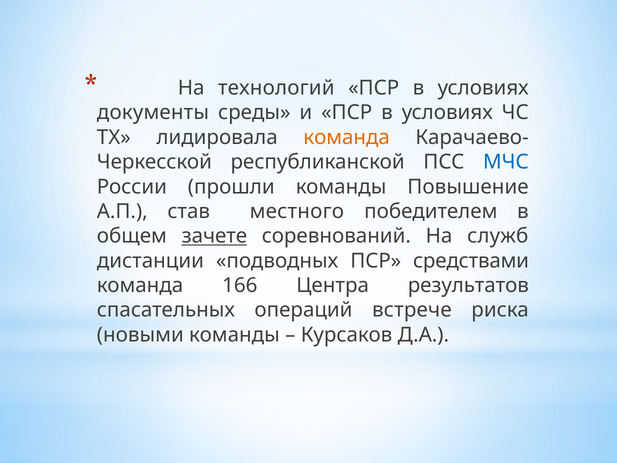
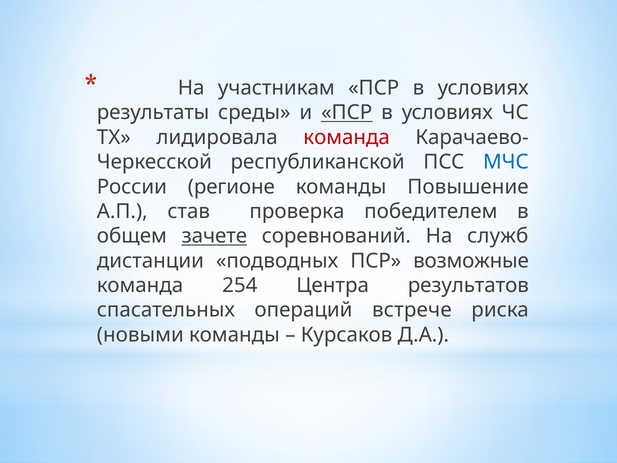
технологий: технологий -> участникам
документы: документы -> результаты
ПСР at (347, 113) underline: none -> present
команда at (347, 137) colour: orange -> red
прошли: прошли -> регионе
местного: местного -> проверка
средствами: средствами -> возможные
166: 166 -> 254
